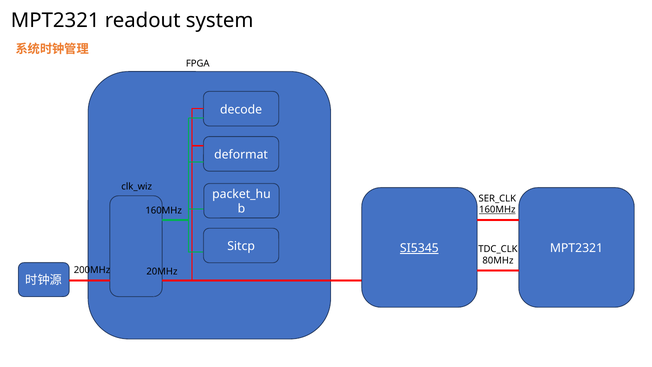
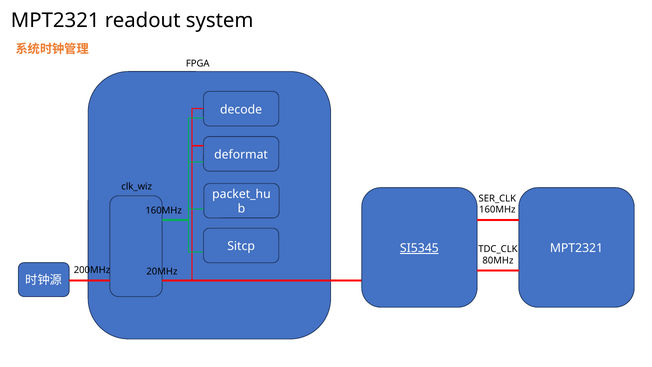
160MHz at (497, 210) underline: present -> none
